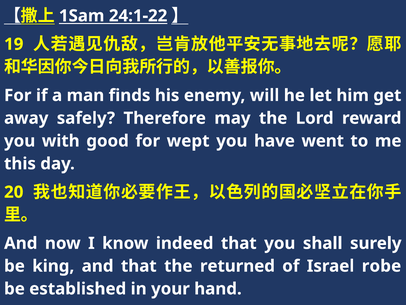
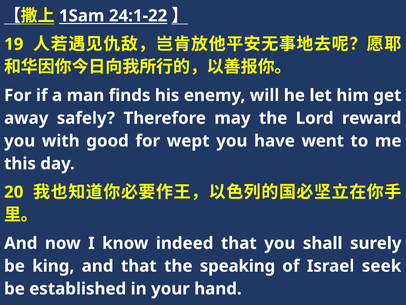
returned: returned -> speaking
robe: robe -> seek
